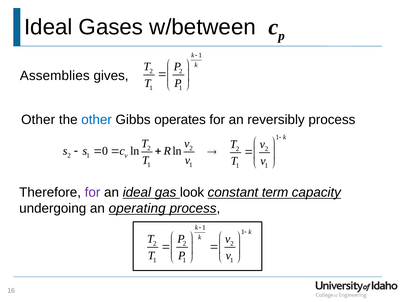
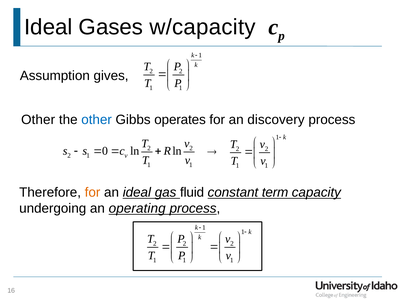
w/between: w/between -> w/capacity
Assemblies: Assemblies -> Assumption
reversibly: reversibly -> discovery
for at (93, 192) colour: purple -> orange
look: look -> fluid
